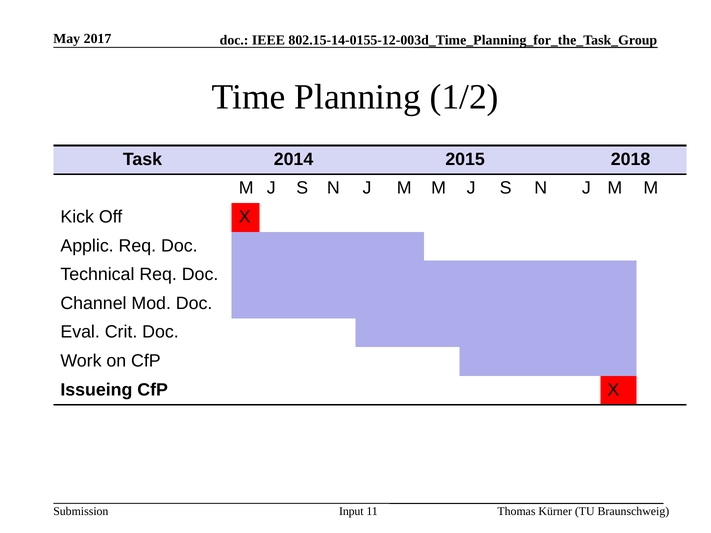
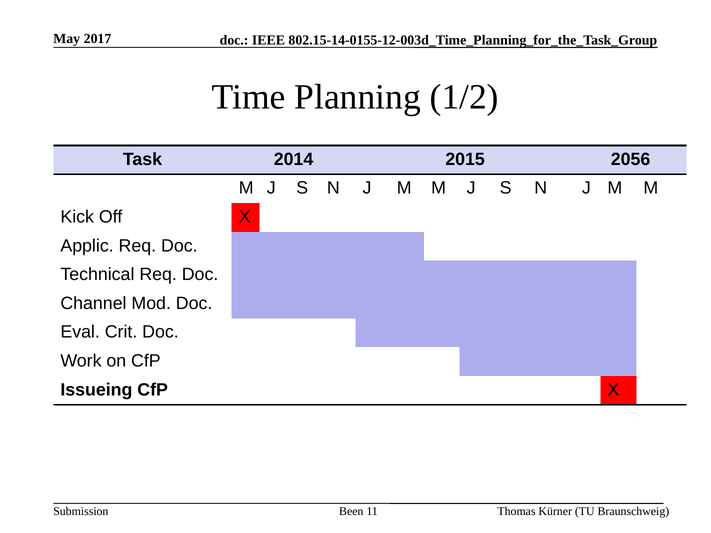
2018: 2018 -> 2056
Input: Input -> Been
